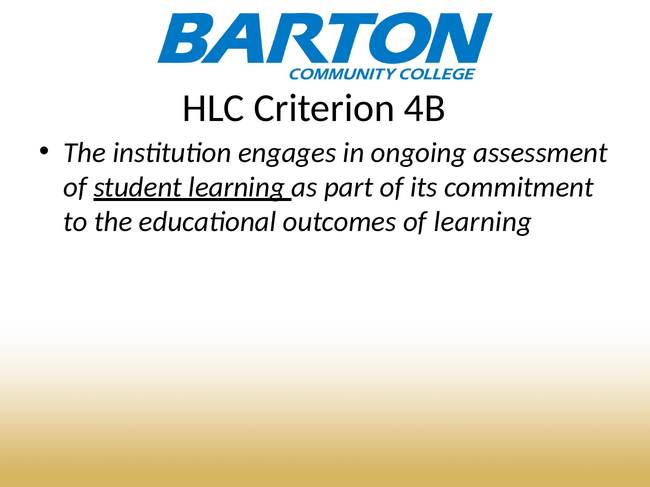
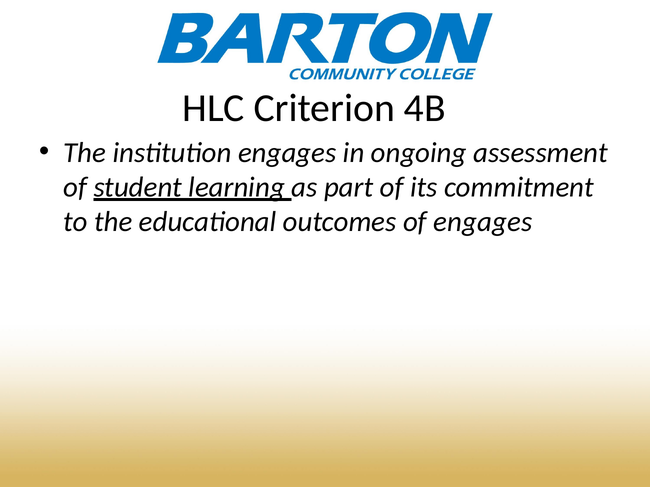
of learning: learning -> engages
